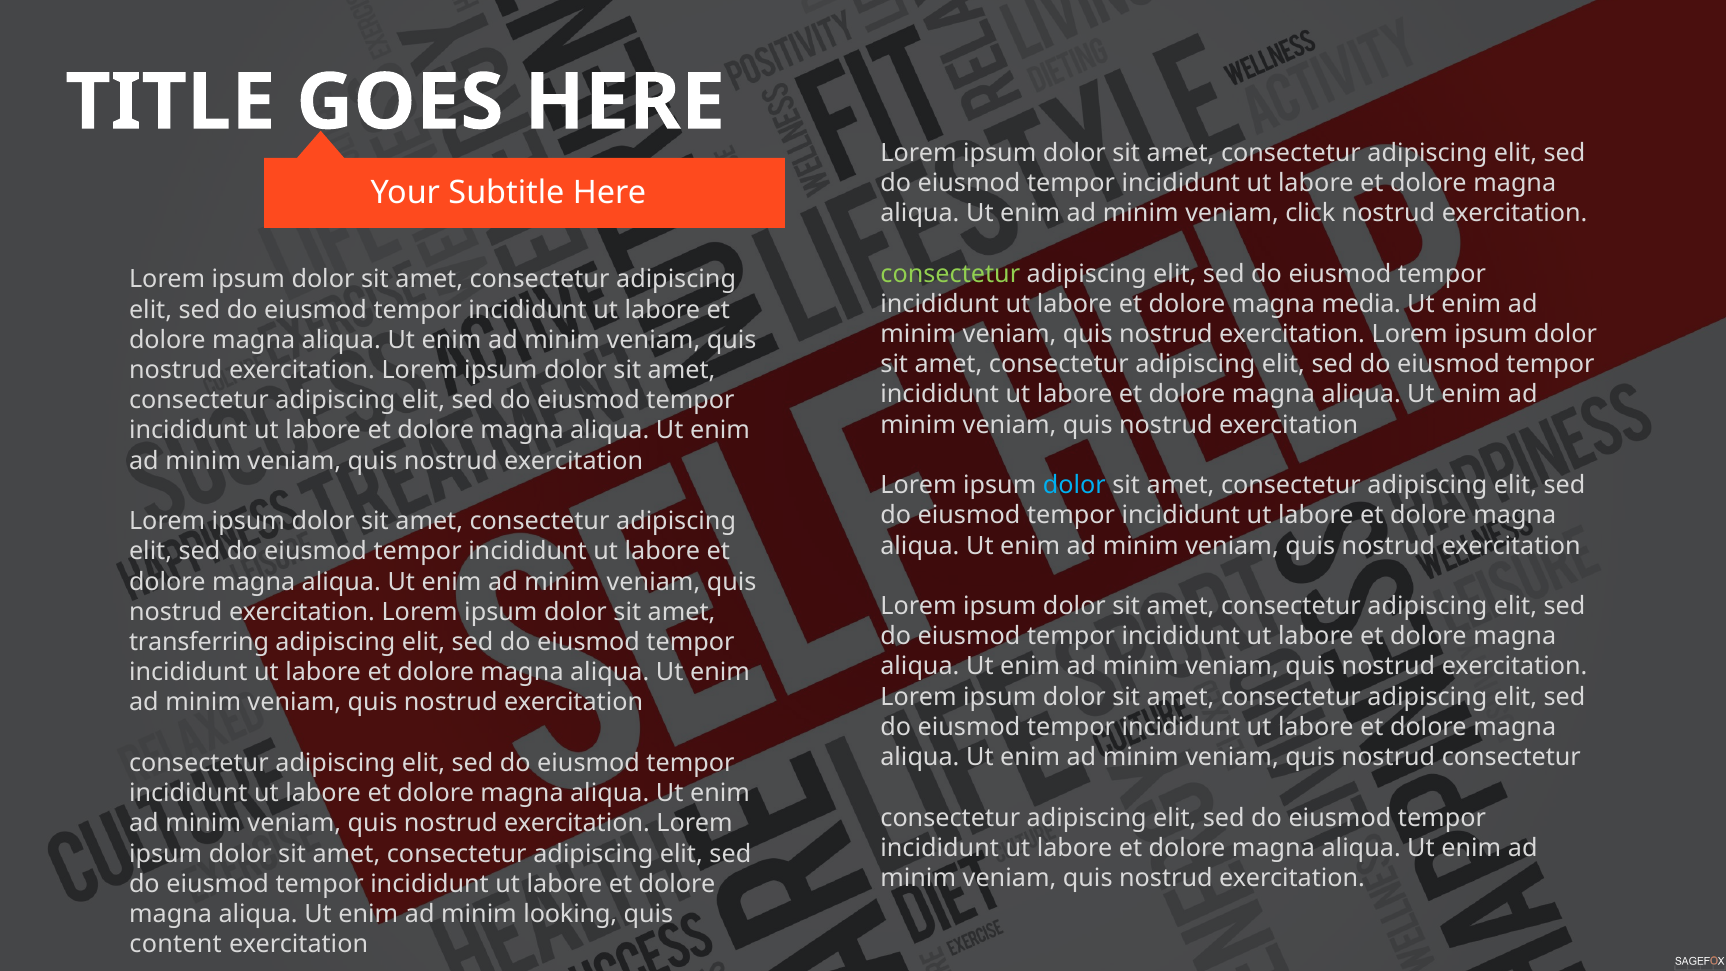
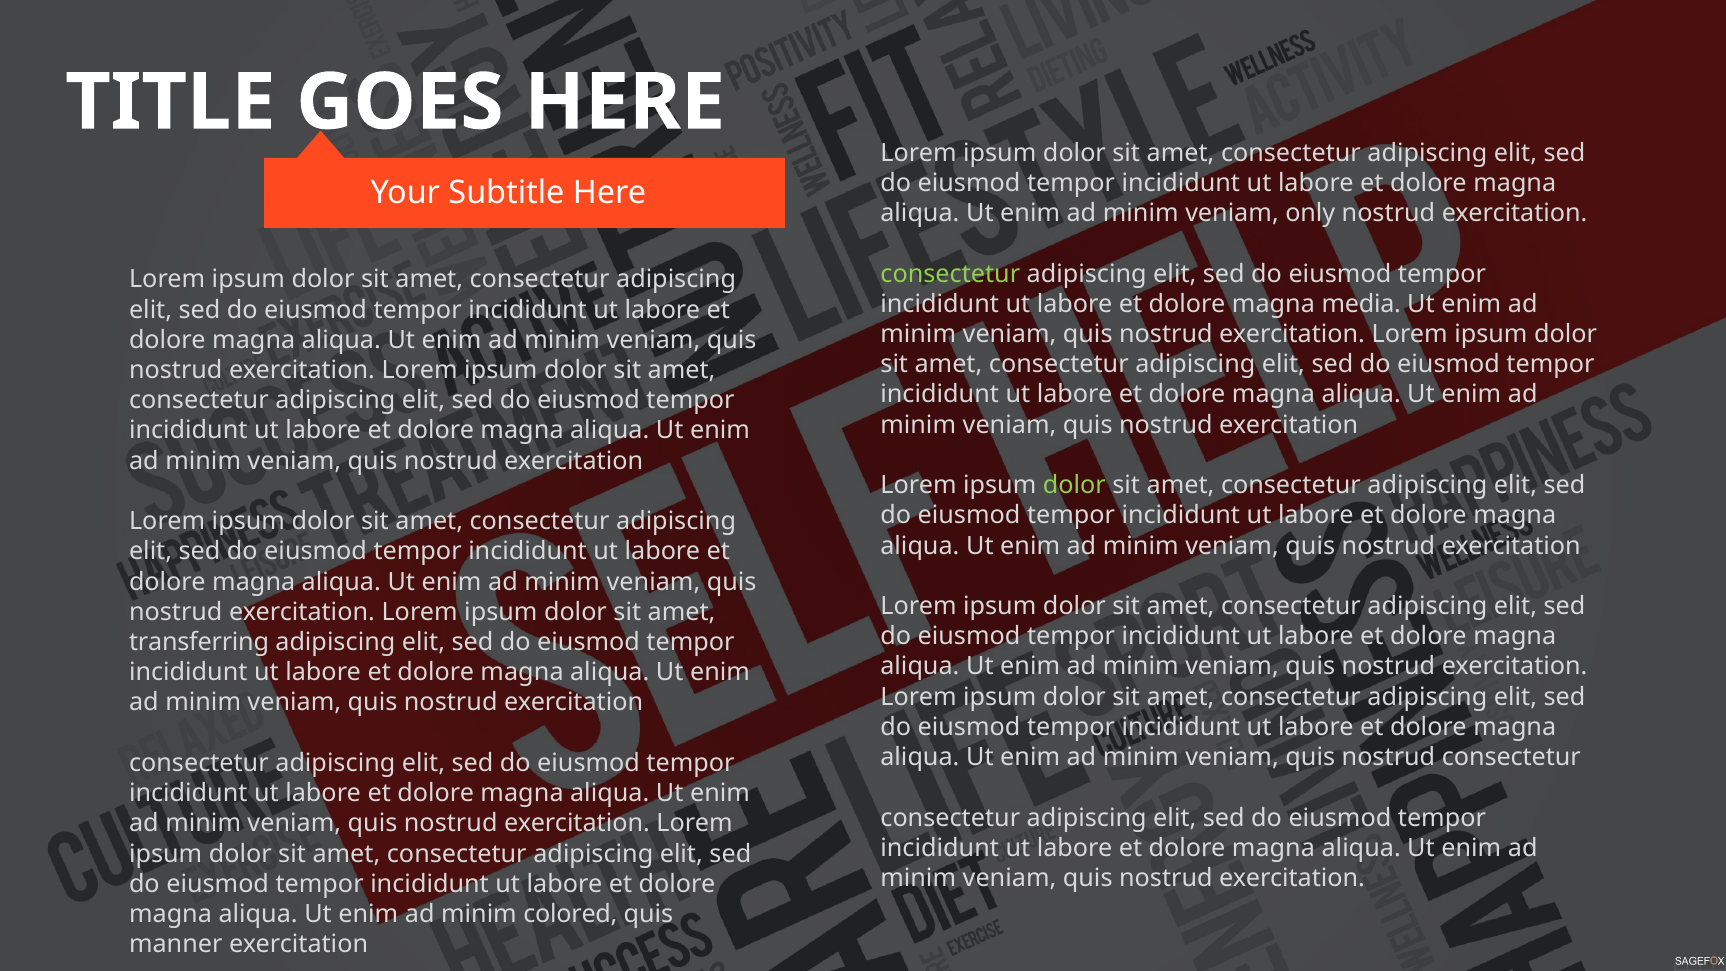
click: click -> only
dolor at (1074, 485) colour: light blue -> light green
looking: looking -> colored
content: content -> manner
